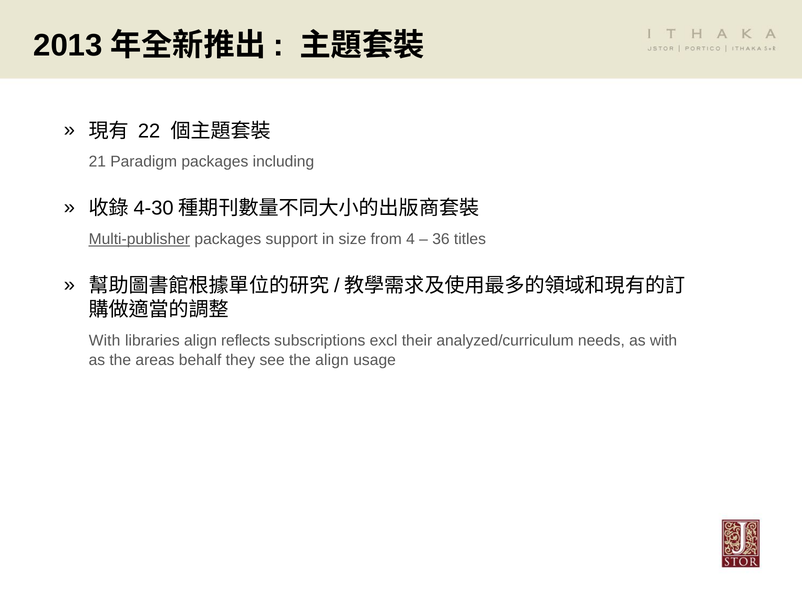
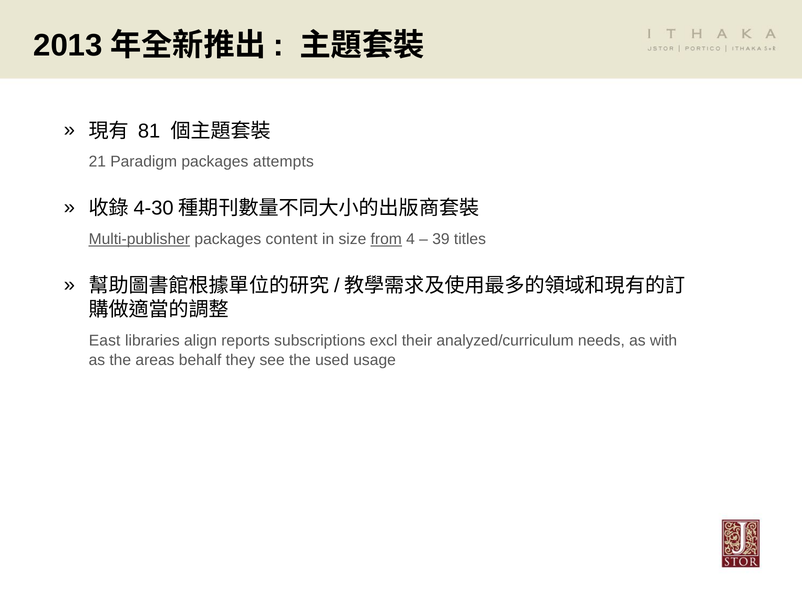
22: 22 -> 81
including: including -> attempts
support: support -> content
from underline: none -> present
36: 36 -> 39
With at (105, 341): With -> East
reflects: reflects -> reports
the align: align -> used
